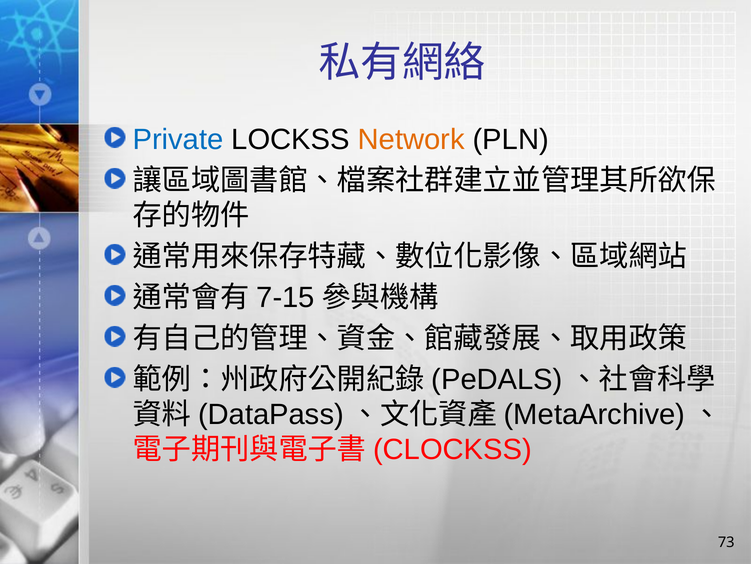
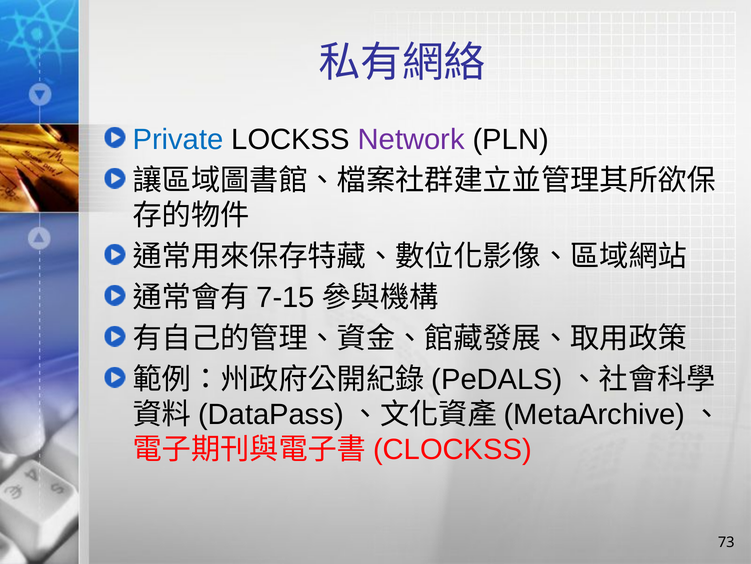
Network colour: orange -> purple
